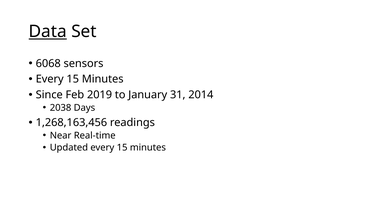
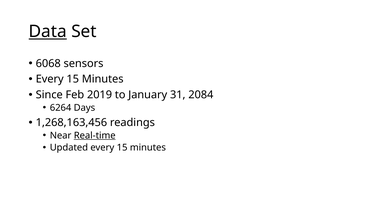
2014: 2014 -> 2084
2038: 2038 -> 6264
Real-time underline: none -> present
